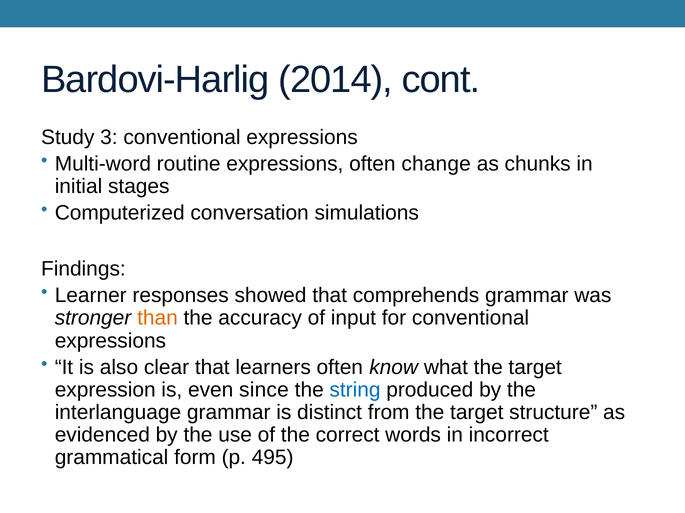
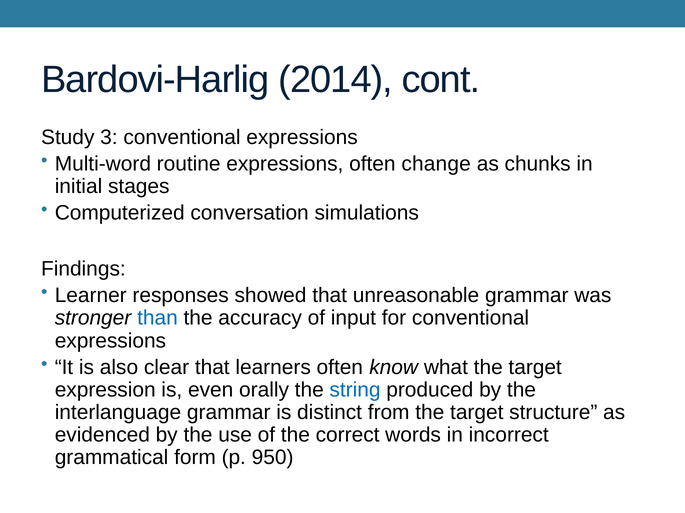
comprehends: comprehends -> unreasonable
than colour: orange -> blue
since: since -> orally
495: 495 -> 950
